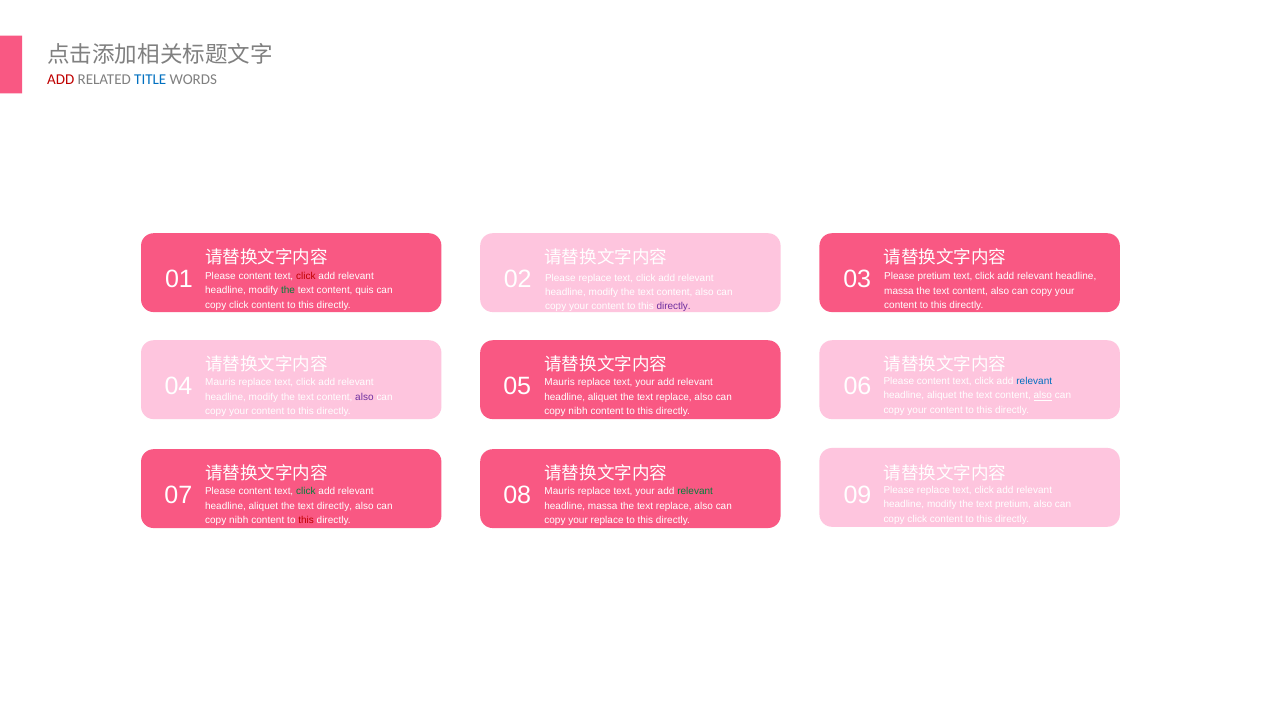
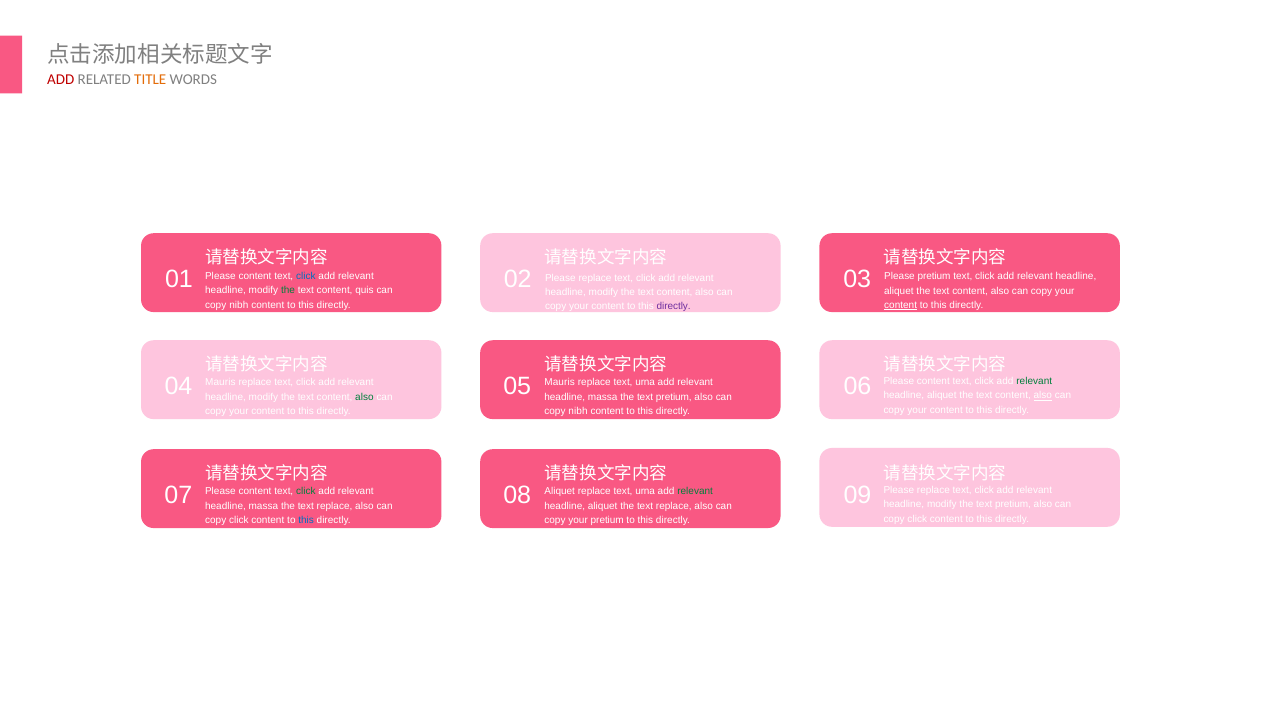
TITLE colour: blue -> orange
click at (306, 276) colour: red -> blue
massa at (899, 291): massa -> aliquet
click at (239, 305): click -> nibh
content at (901, 305) underline: none -> present
relevant at (1034, 381) colour: blue -> green
your at (645, 383): your -> urna
also at (364, 397) colour: purple -> green
aliquet at (603, 397): aliquet -> massa
replace at (674, 397): replace -> pretium
Mauris at (560, 492): Mauris -> Aliquet
your at (645, 492): your -> urna
aliquet at (263, 506): aliquet -> massa
directly at (335, 506): directly -> replace
massa at (603, 506): massa -> aliquet
nibh at (239, 520): nibh -> click
this at (306, 520) colour: red -> blue
your replace: replace -> pretium
